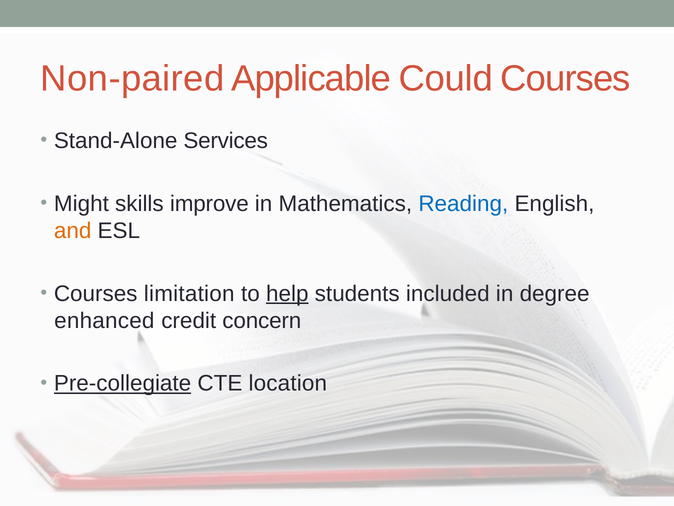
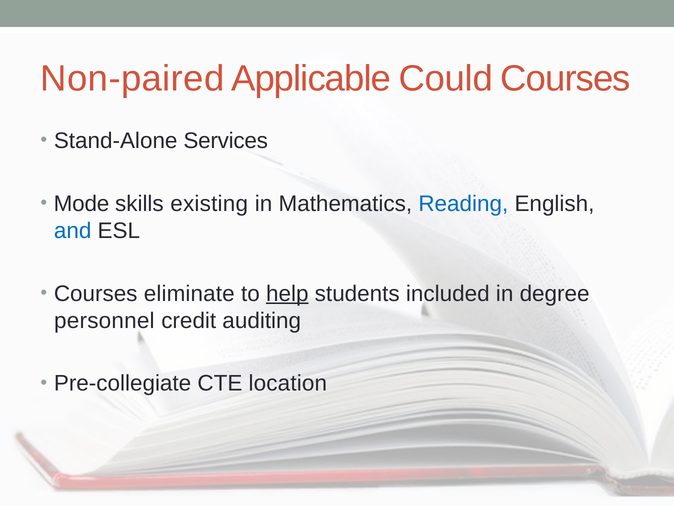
Might: Might -> Mode
improve: improve -> existing
and colour: orange -> blue
limitation: limitation -> eliminate
enhanced: enhanced -> personnel
concern: concern -> auditing
Pre-collegiate underline: present -> none
